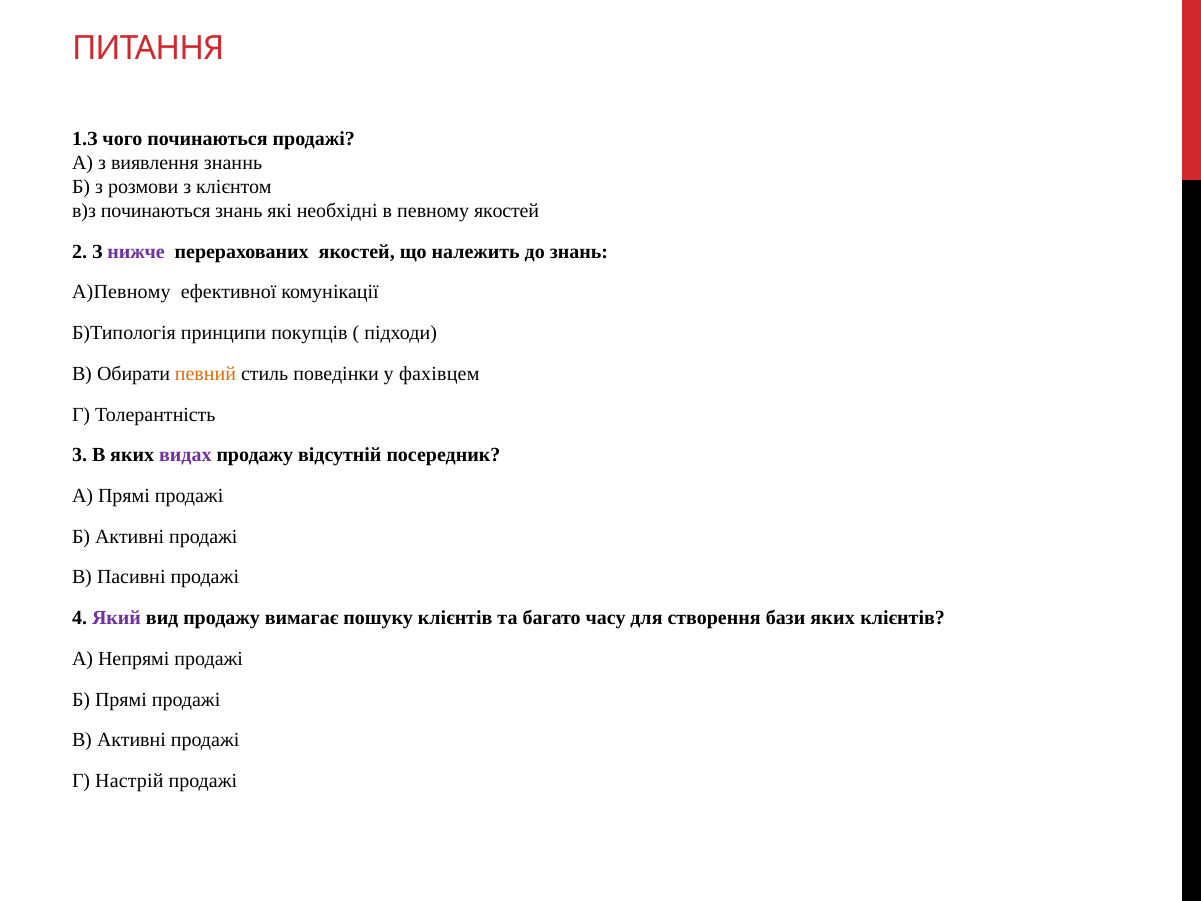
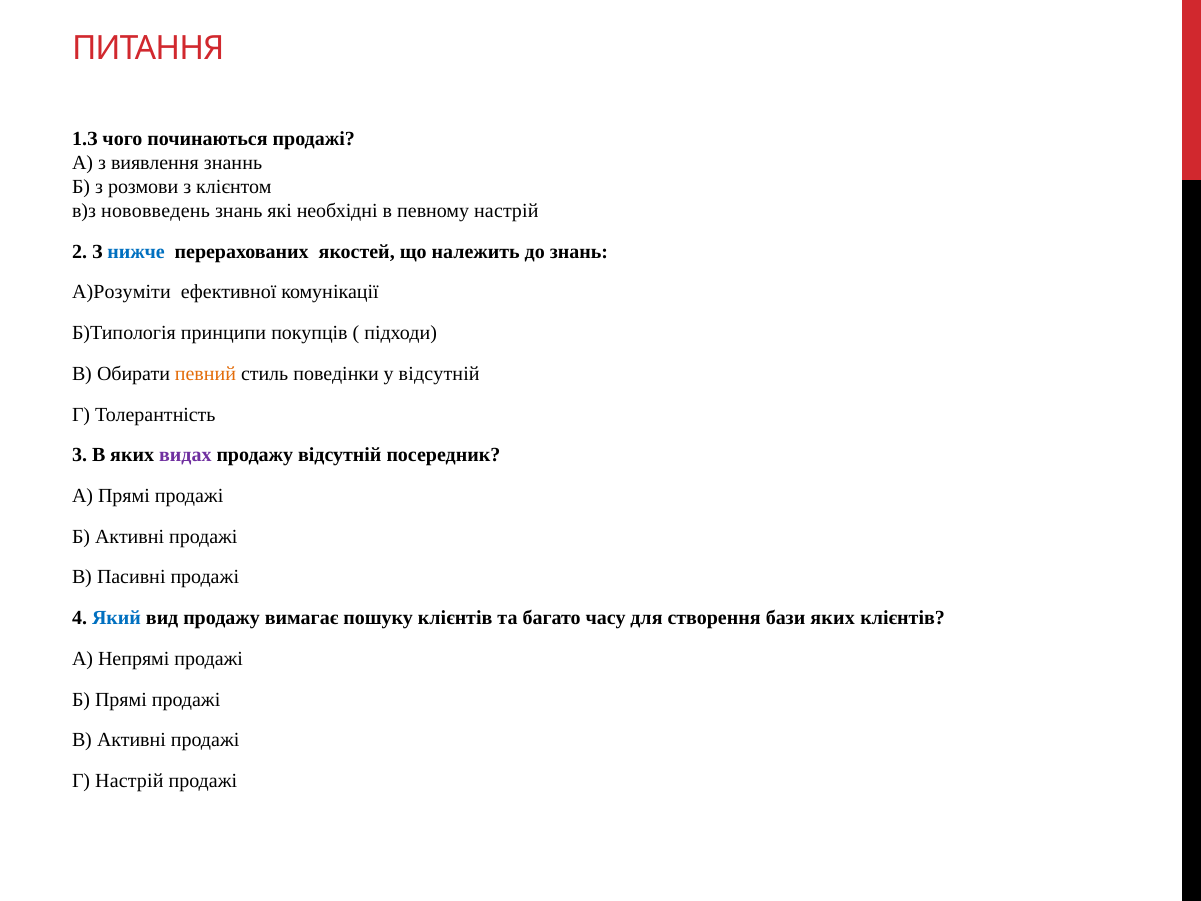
в)з починаються: починаються -> нововведень
певному якостей: якостей -> настрій
нижче colour: purple -> blue
А)Певному: А)Певному -> А)Розуміти
у фахівцем: фахівцем -> відсутній
Який colour: purple -> blue
